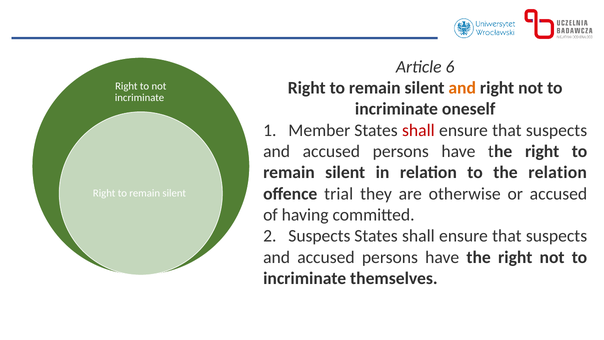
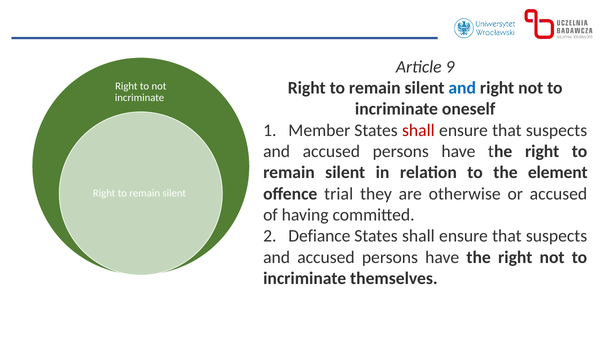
6: 6 -> 9
and at (462, 88) colour: orange -> blue
the relation: relation -> element
2 Suspects: Suspects -> Defiance
